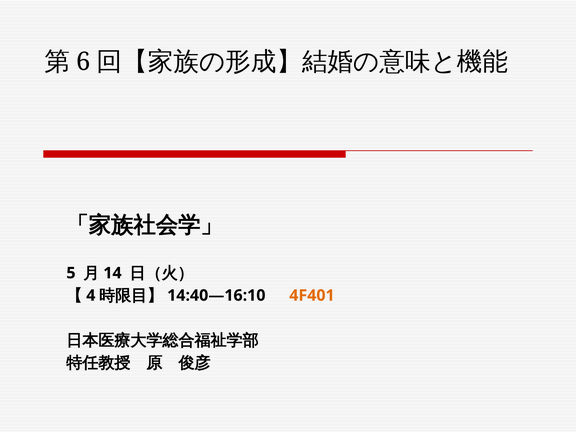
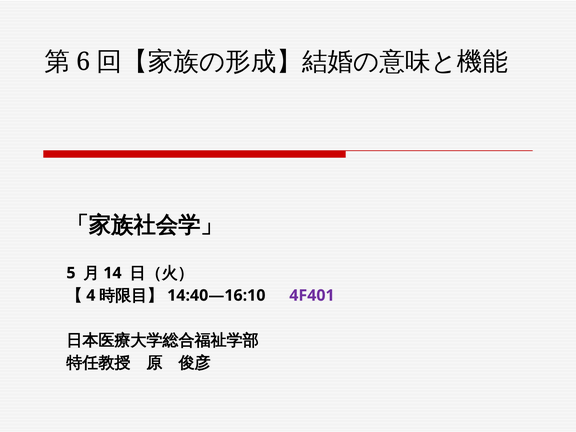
4F401 colour: orange -> purple
